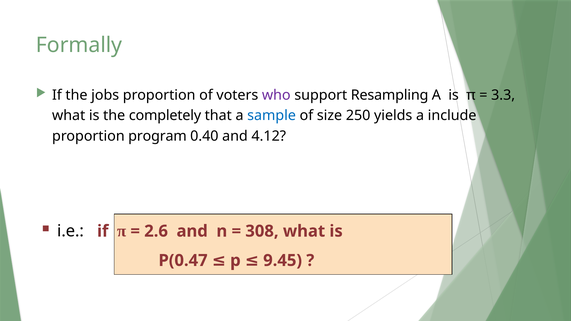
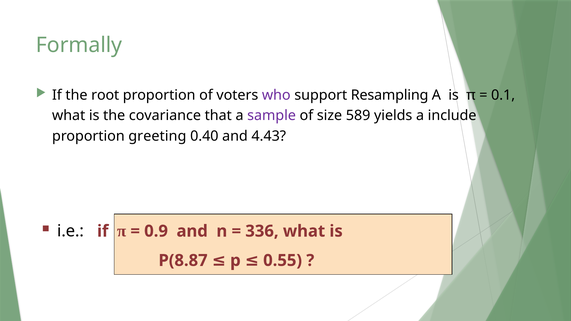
jobs: jobs -> root
3.3: 3.3 -> 0.1
completely: completely -> covariance
sample colour: blue -> purple
250: 250 -> 589
program: program -> greeting
4.12: 4.12 -> 4.43
2.6: 2.6 -> 0.9
308: 308 -> 336
P(0.47: P(0.47 -> P(8.87
9.45: 9.45 -> 0.55
